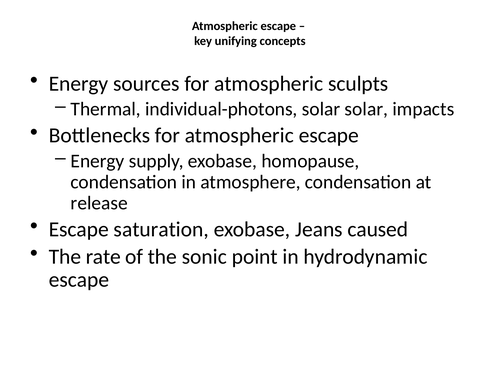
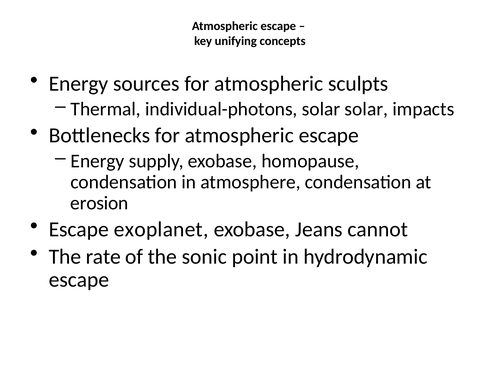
release: release -> erosion
saturation: saturation -> exoplanet
caused: caused -> cannot
